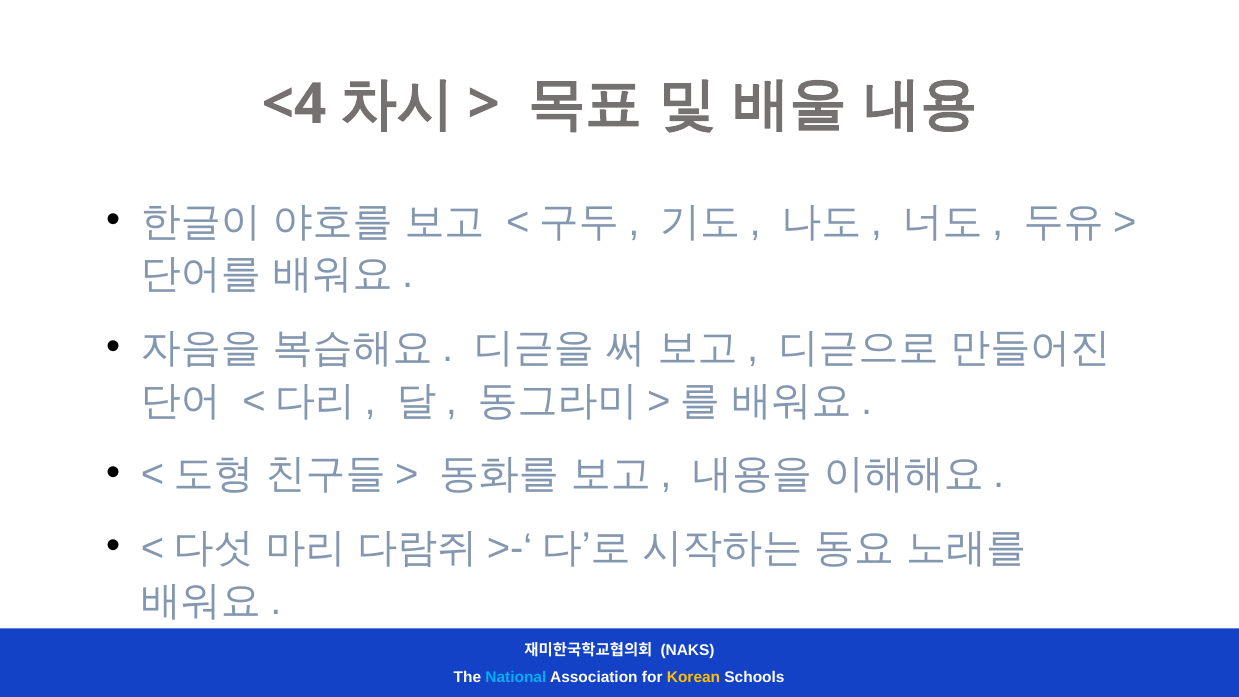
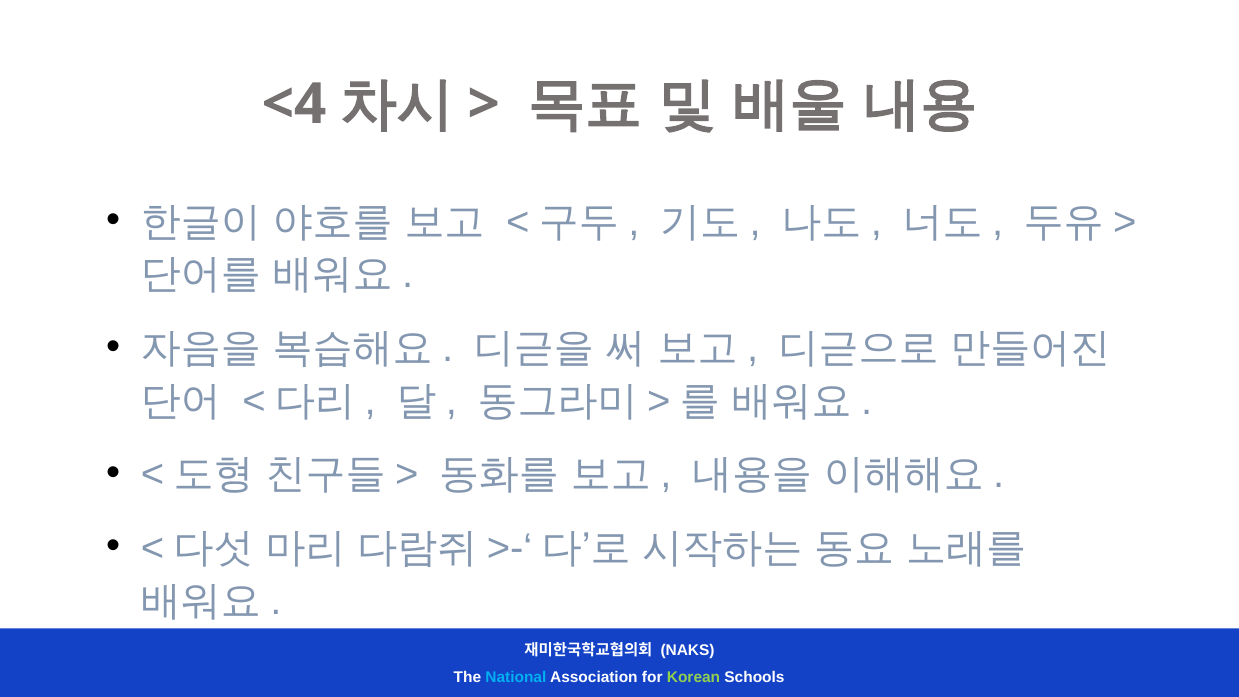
Korean colour: yellow -> light green
